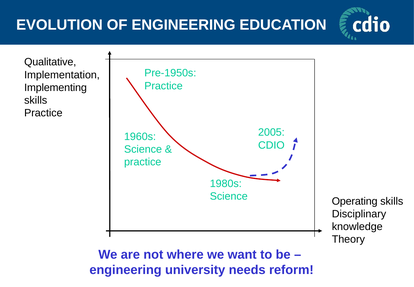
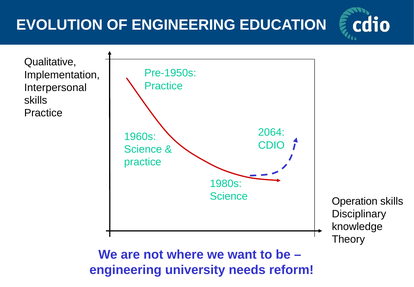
Implementing: Implementing -> Interpersonal
2005: 2005 -> 2064
Operating: Operating -> Operation
